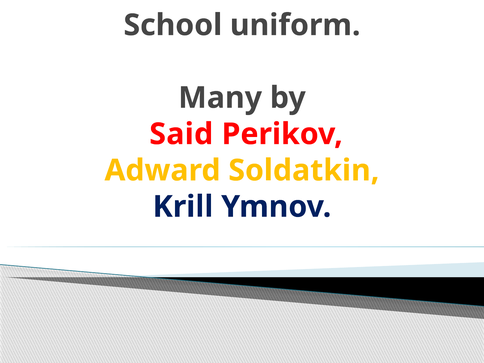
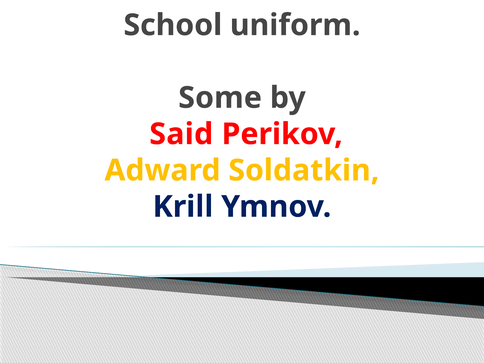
Many: Many -> Some
